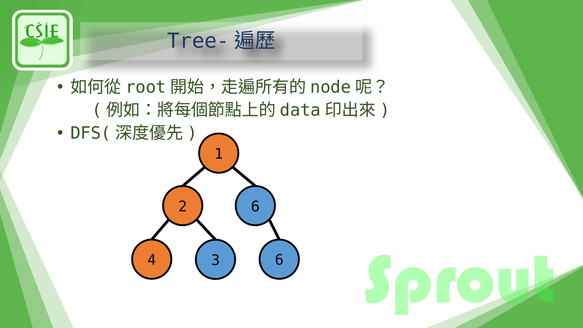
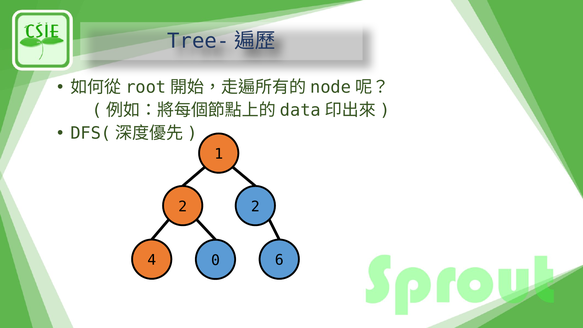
2 6: 6 -> 2
3: 3 -> 0
